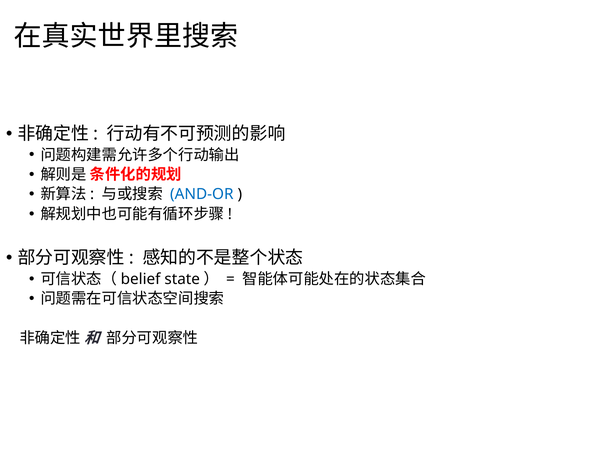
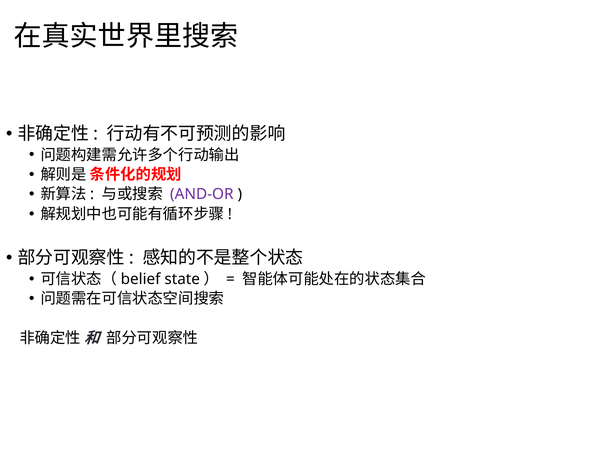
AND-OR colour: blue -> purple
